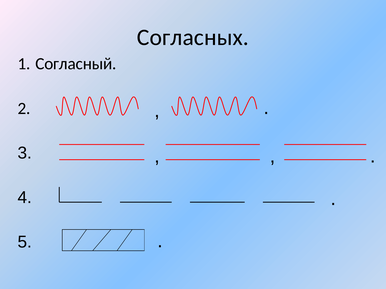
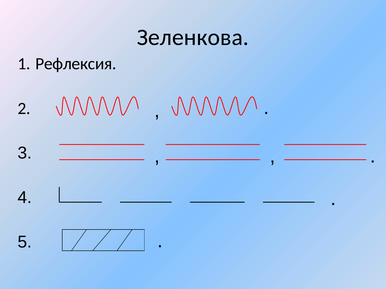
Согласных: Согласных -> Зеленкова
Согласный: Согласный -> Рефлексия
